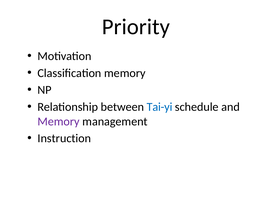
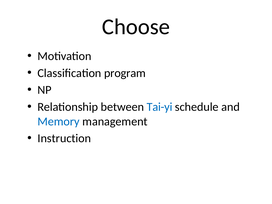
Priority: Priority -> Choose
Classification memory: memory -> program
Memory at (59, 121) colour: purple -> blue
